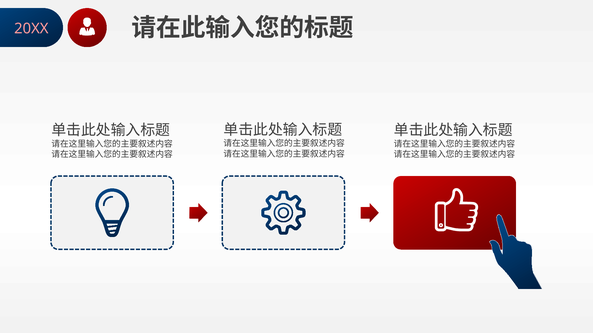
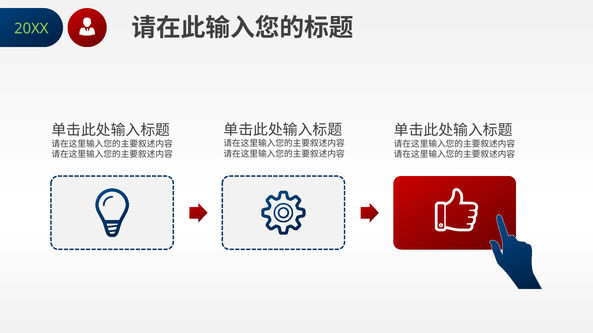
20XX colour: pink -> light green
